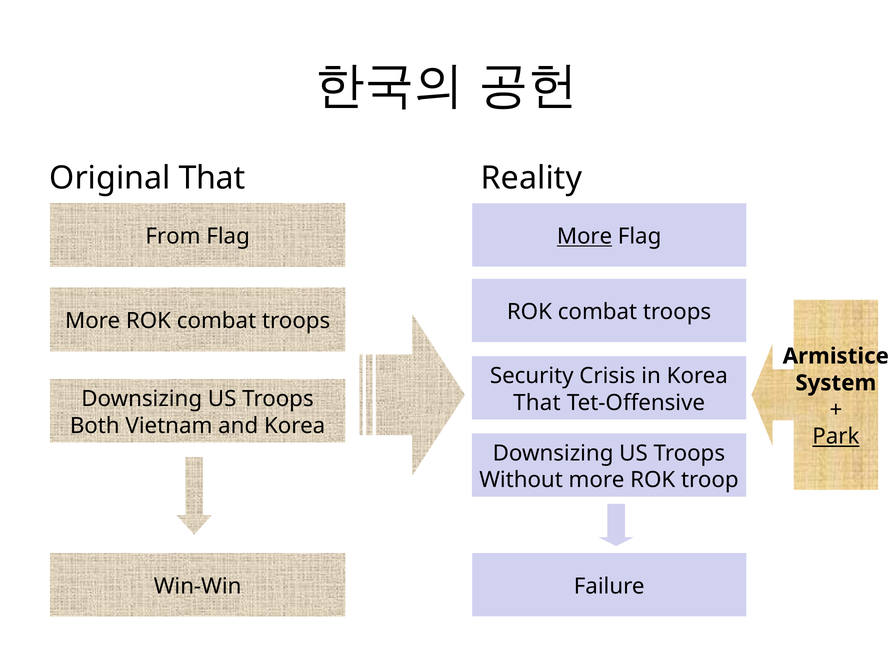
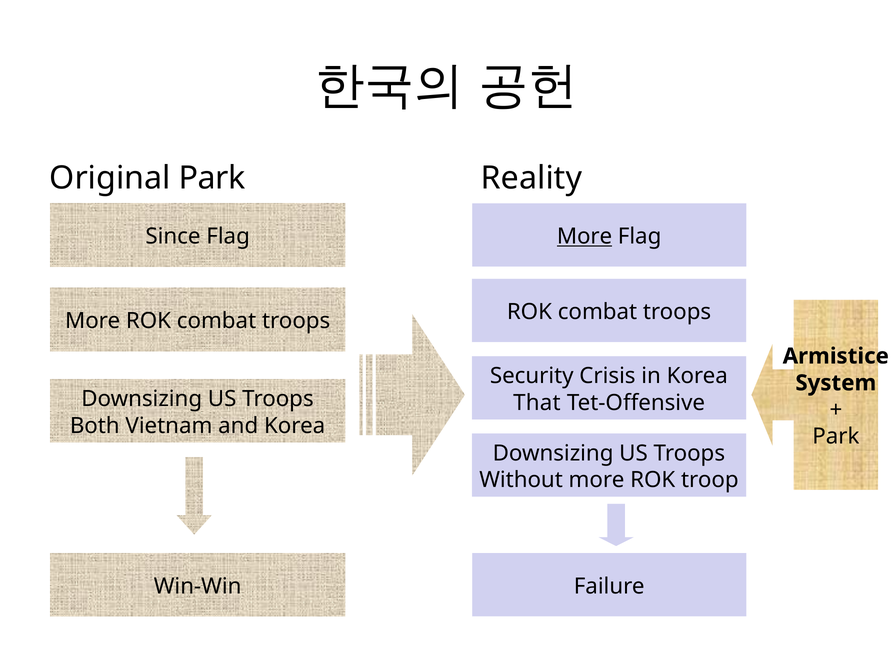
Original That: That -> Park
From: From -> Since
Park at (836, 436) underline: present -> none
